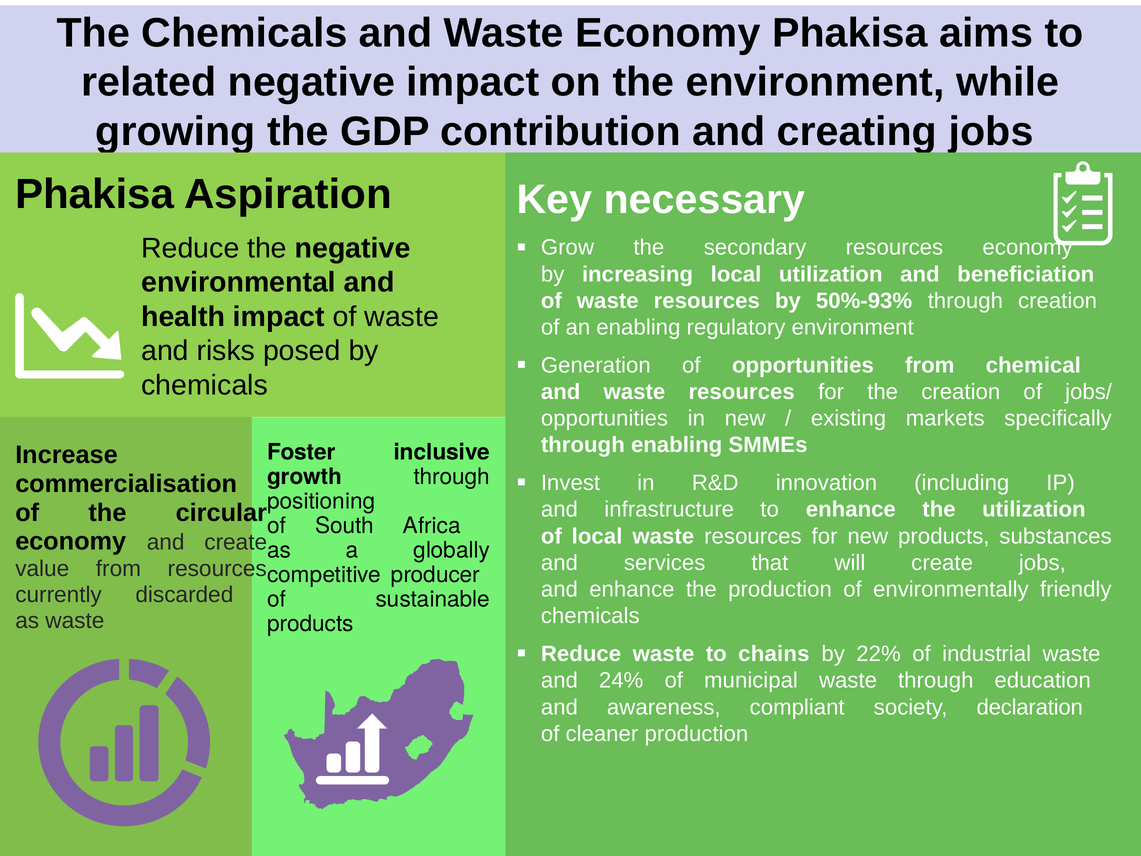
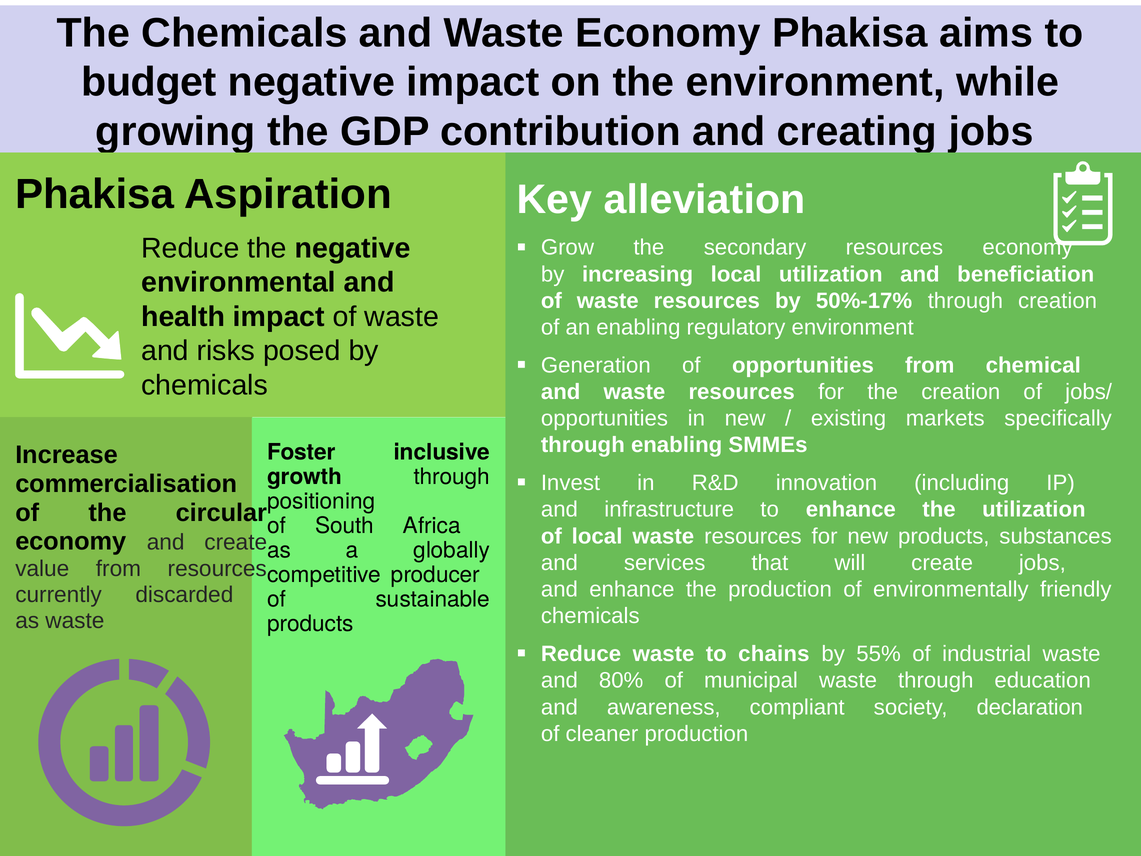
related: related -> budget
necessary: necessary -> alleviation
50%-93%: 50%-93% -> 50%-17%
22%: 22% -> 55%
24%: 24% -> 80%
